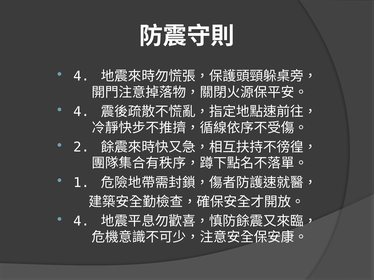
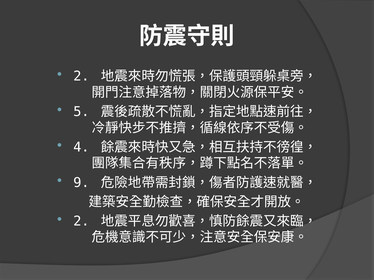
4 at (81, 76): 4 -> 2
4 at (81, 112): 4 -> 5
2: 2 -> 4
1: 1 -> 9
4 at (81, 222): 4 -> 2
